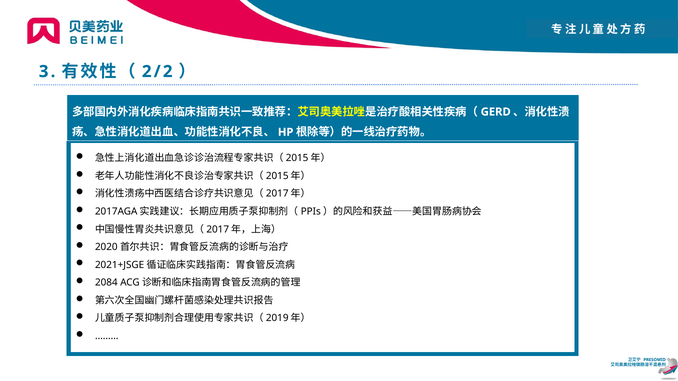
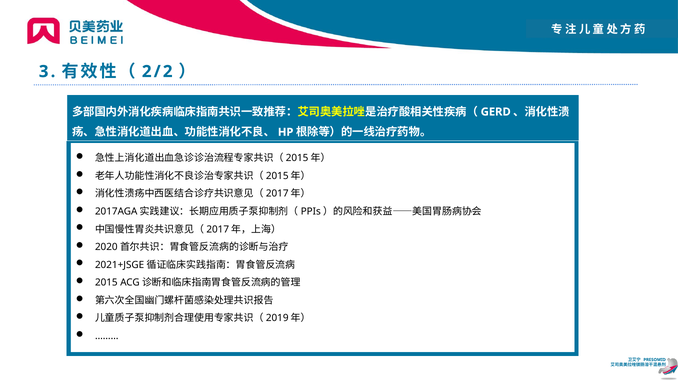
2084: 2084 -> 2015
